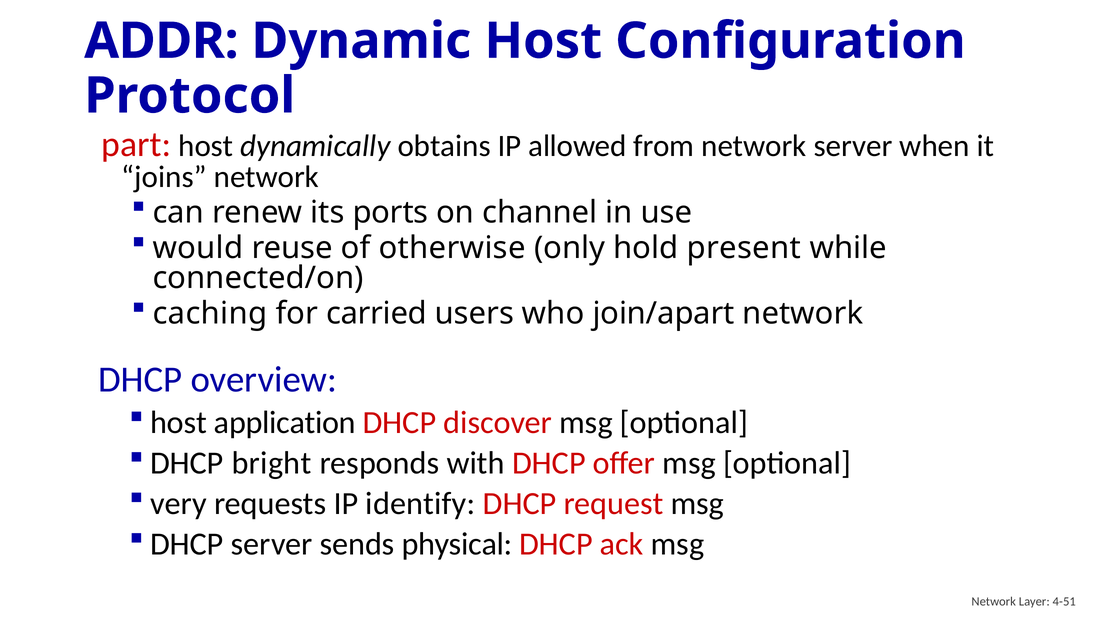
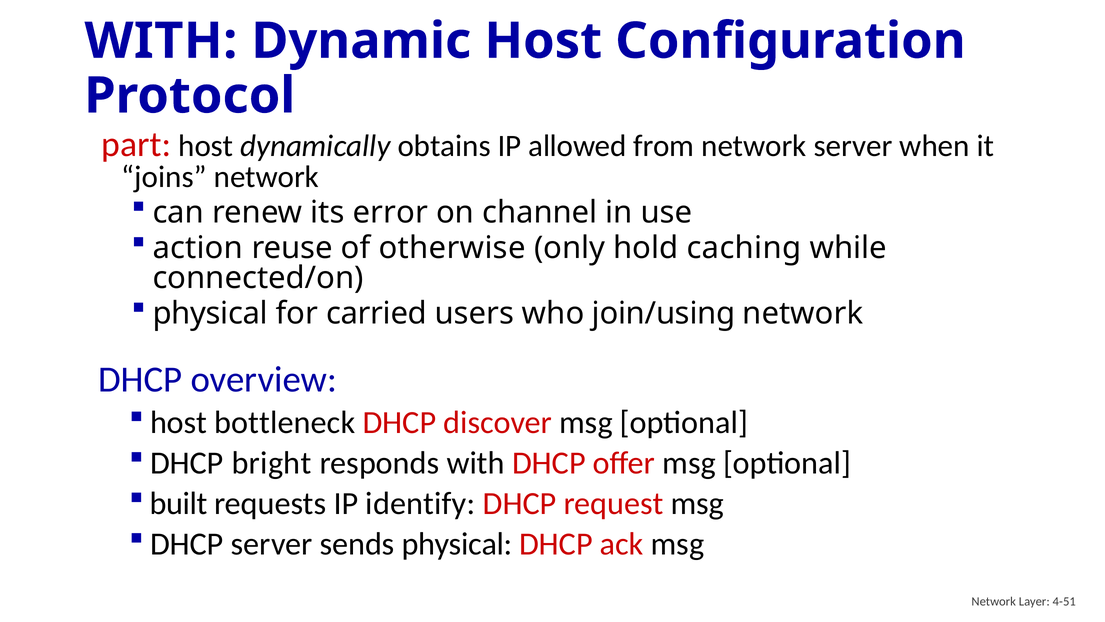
ADDR at (161, 41): ADDR -> WITH
ports: ports -> error
would: would -> action
present: present -> caching
caching at (210, 313): caching -> physical
join/apart: join/apart -> join/using
application: application -> bottleneck
very: very -> built
